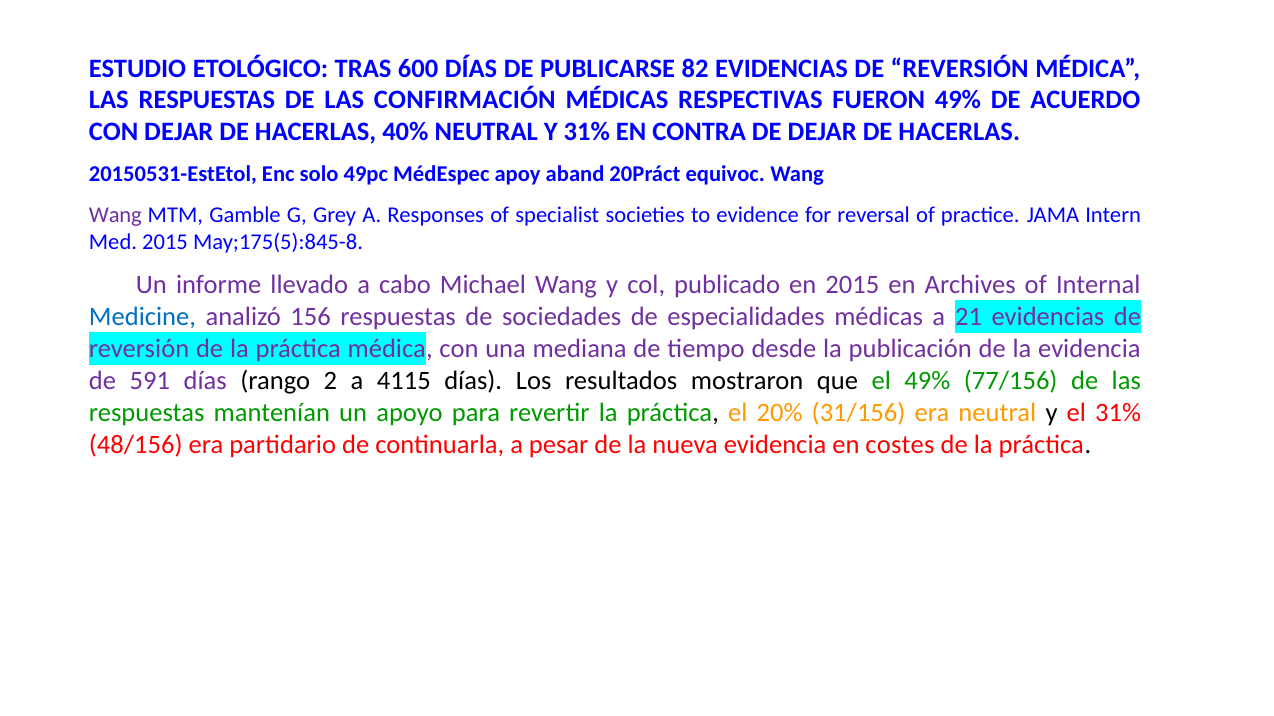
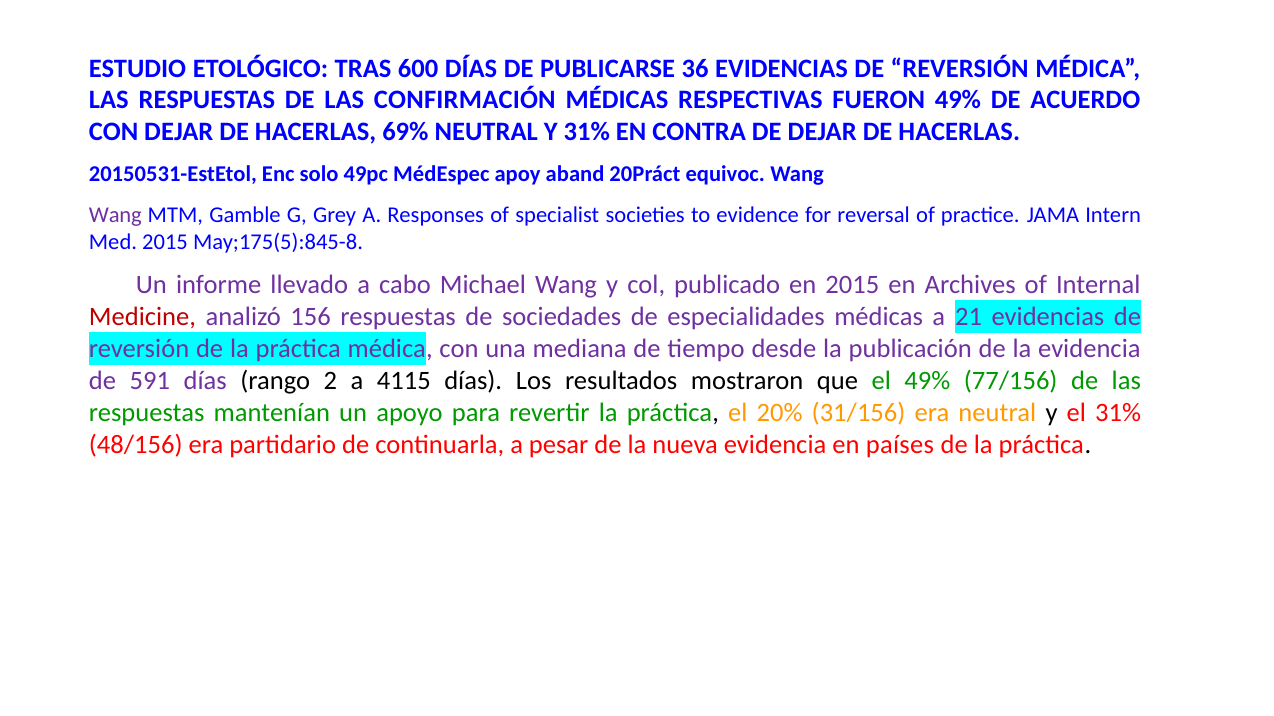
82: 82 -> 36
40%: 40% -> 69%
Medicine colour: blue -> red
costes: costes -> países
